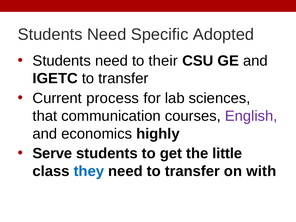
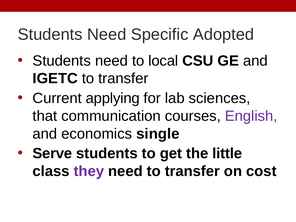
their: their -> local
process: process -> applying
highly: highly -> single
they colour: blue -> purple
with: with -> cost
